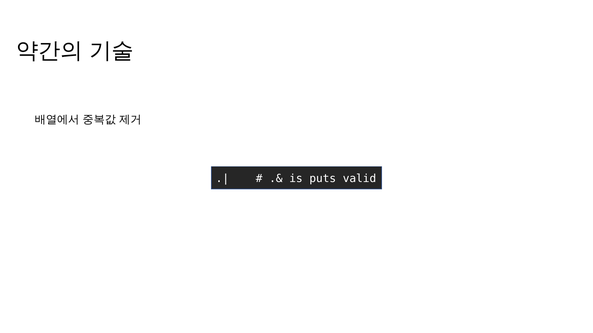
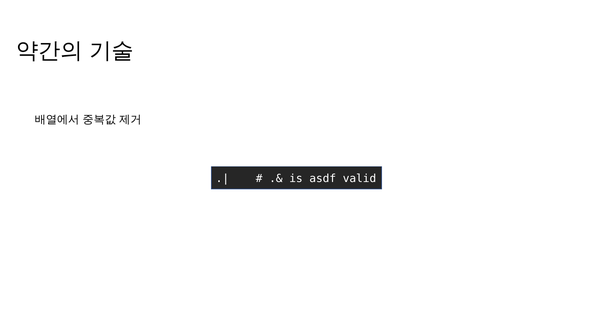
puts: puts -> asdf
